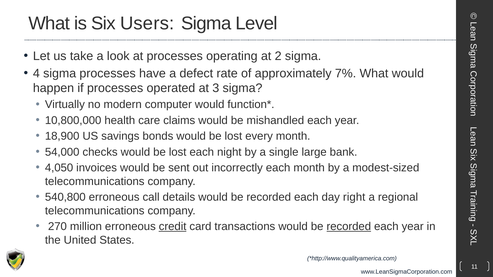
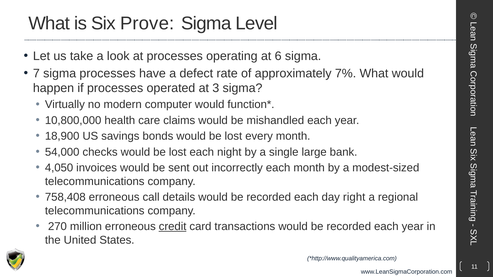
Users: Users -> Prove
2: 2 -> 6
4: 4 -> 7
540,800: 540,800 -> 758,408
recorded at (349, 227) underline: present -> none
